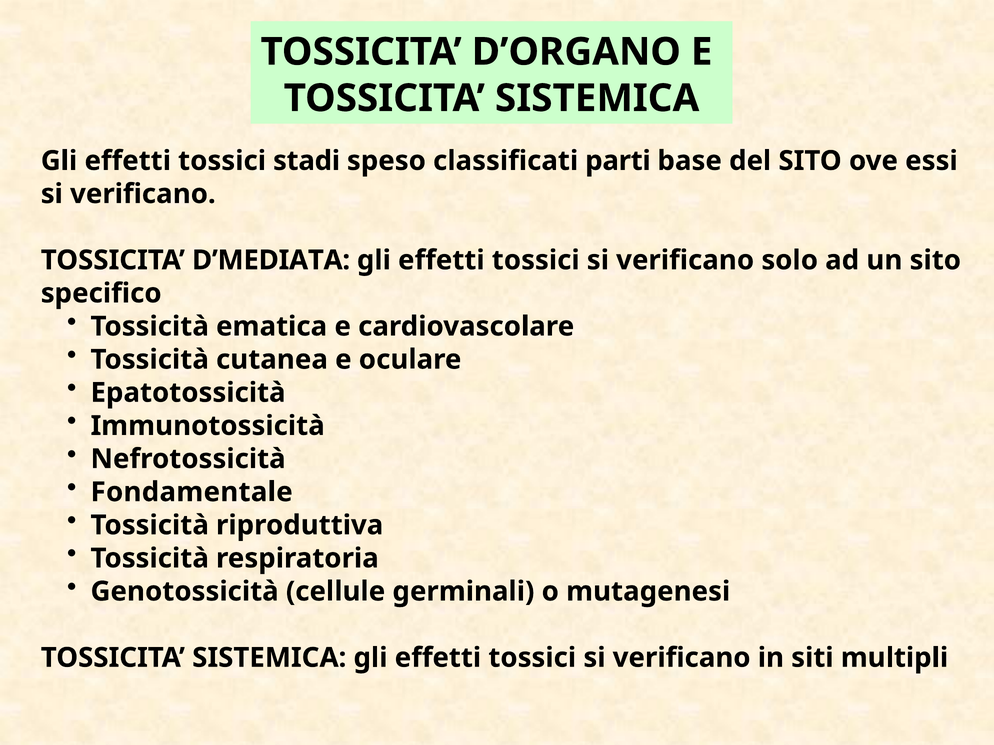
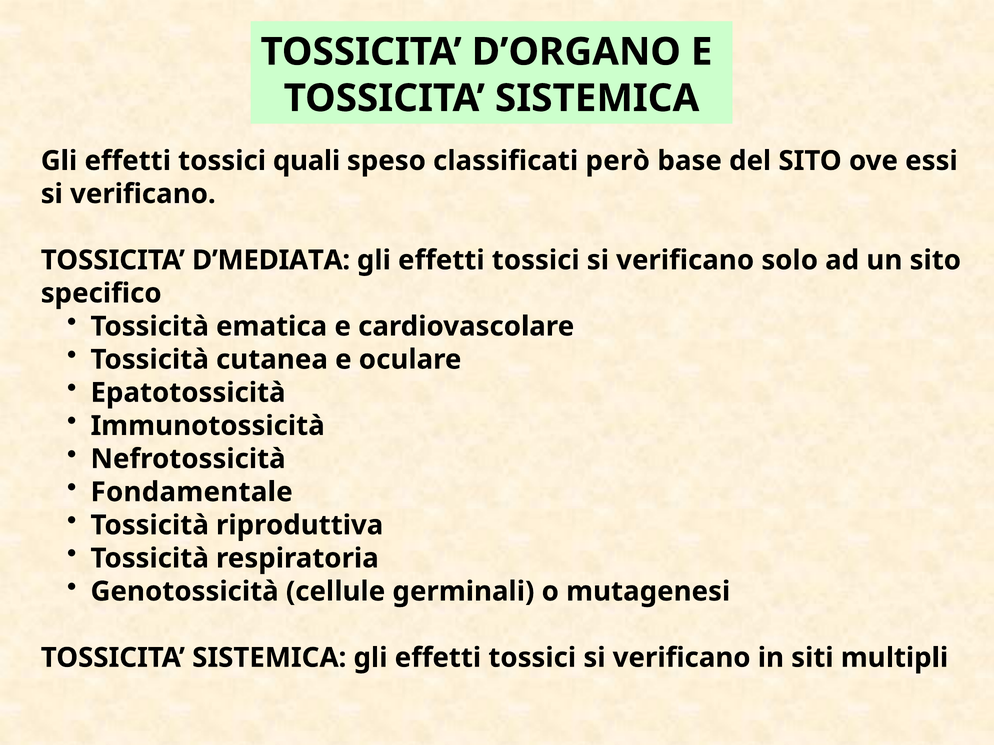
stadi: stadi -> quali
parti: parti -> però
